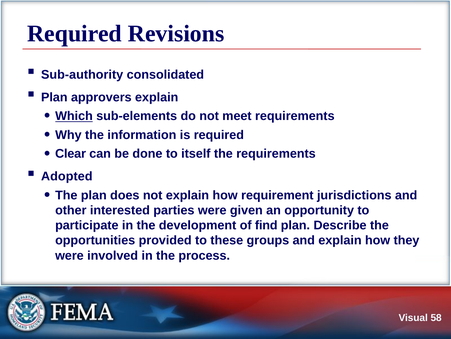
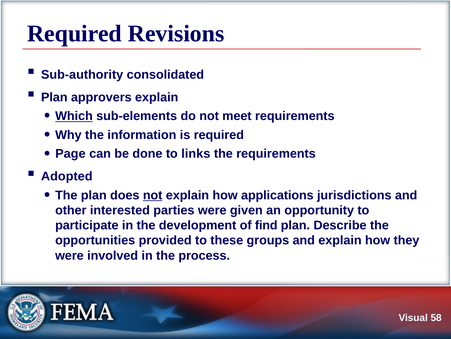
Clear: Clear -> Page
itself: itself -> links
not at (153, 195) underline: none -> present
requirement: requirement -> applications
